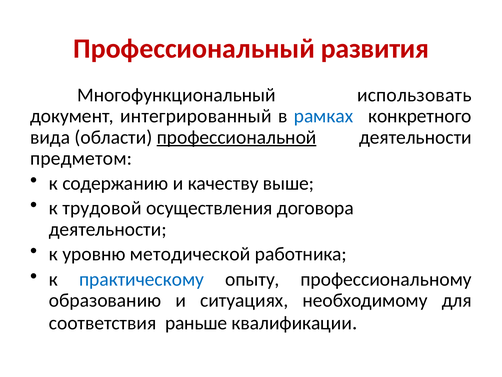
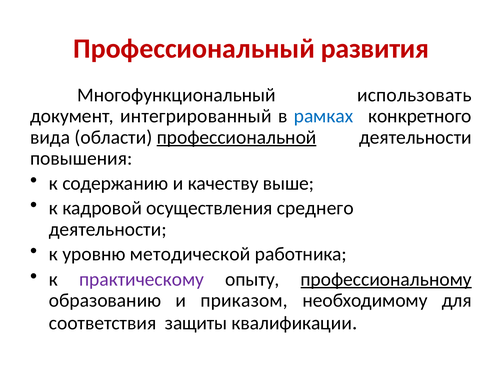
предметом: предметом -> повышения
трудовой: трудовой -> кадровой
договора: договора -> среднего
практическому colour: blue -> purple
профессиональному underline: none -> present
ситуациях: ситуациях -> приказом
раньше: раньше -> защиты
